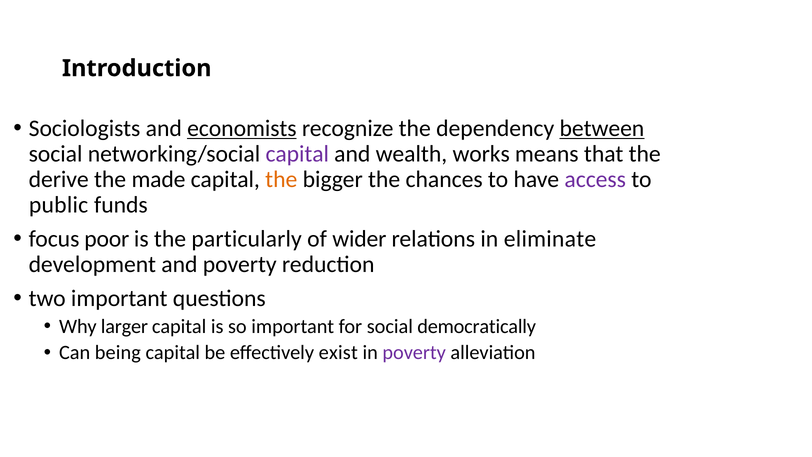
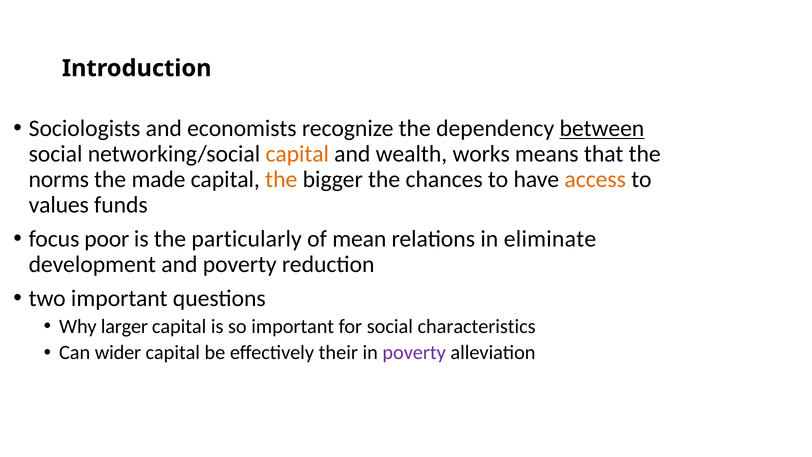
economists underline: present -> none
capital at (297, 154) colour: purple -> orange
derive: derive -> norms
access colour: purple -> orange
public: public -> values
wider: wider -> mean
democratically: democratically -> characteristics
being: being -> wider
exist: exist -> their
